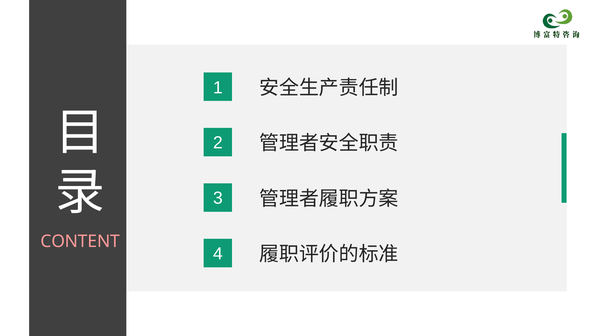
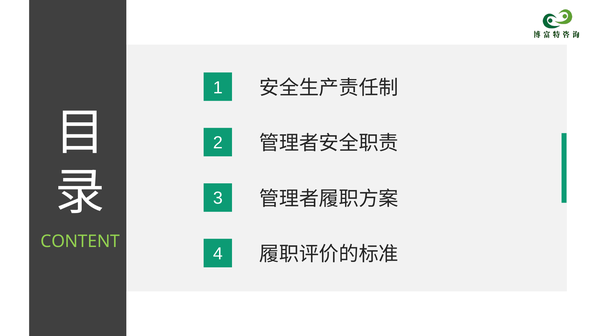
CONTENT colour: pink -> light green
